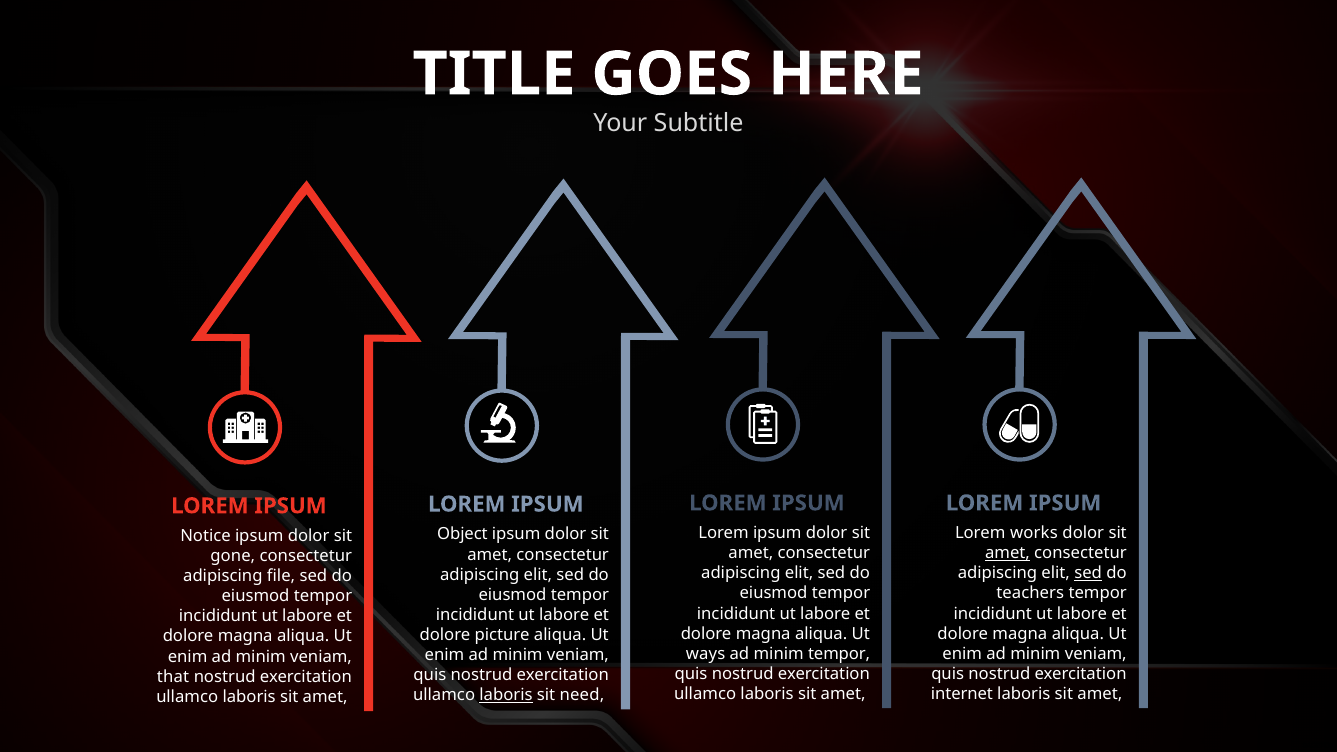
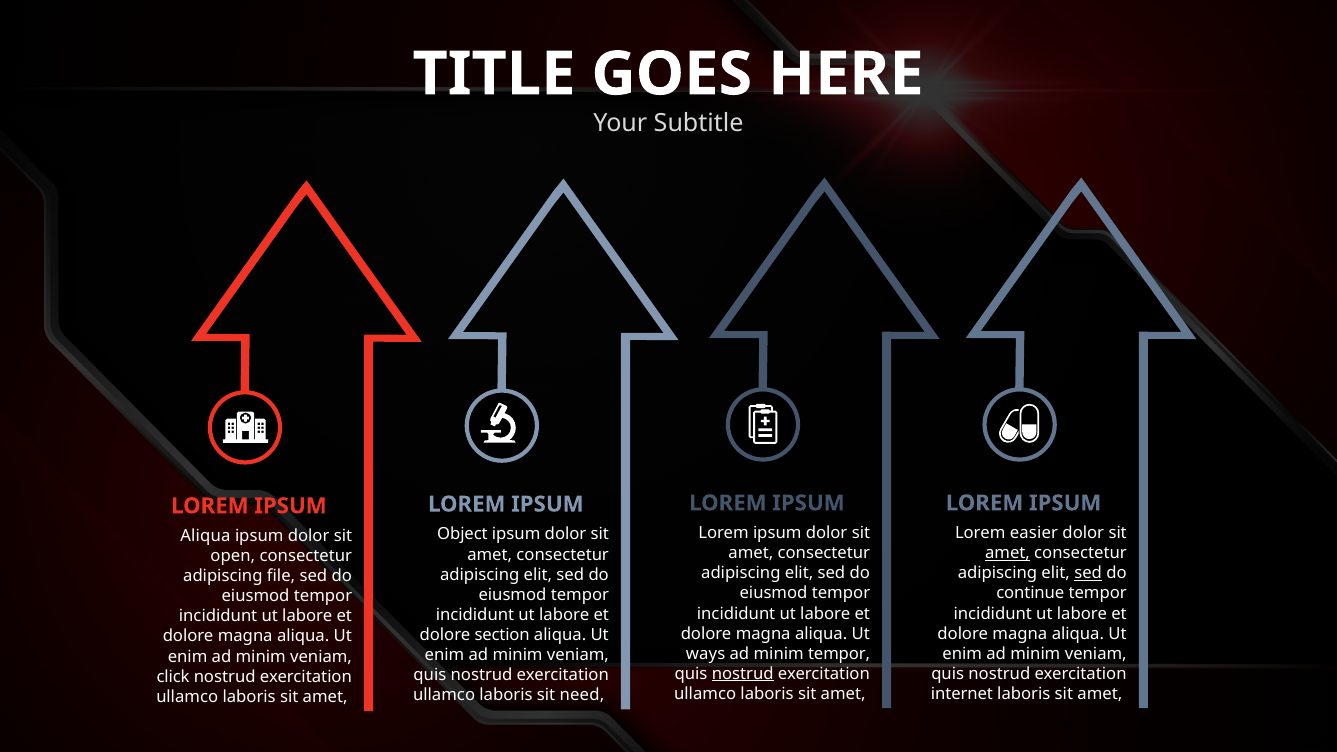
works: works -> easier
Notice at (206, 536): Notice -> Aliqua
gone: gone -> open
teachers: teachers -> continue
picture: picture -> section
nostrud at (743, 674) underline: none -> present
that: that -> click
laboris at (506, 695) underline: present -> none
